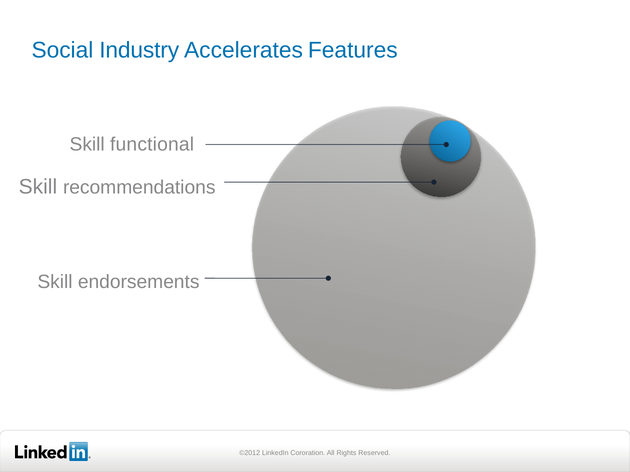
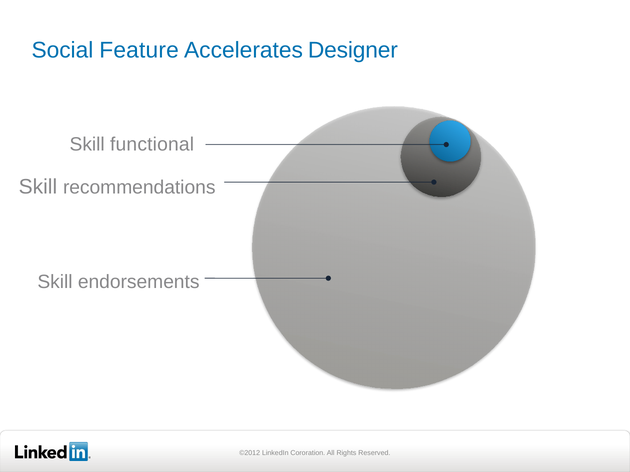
Industry: Industry -> Feature
Features: Features -> Designer
